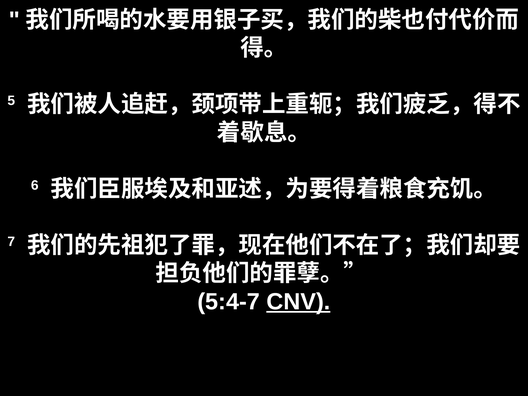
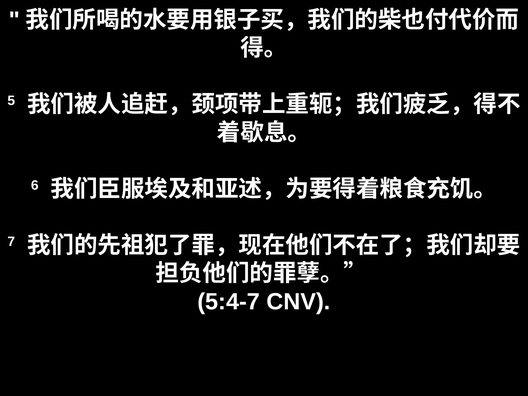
CNV underline: present -> none
